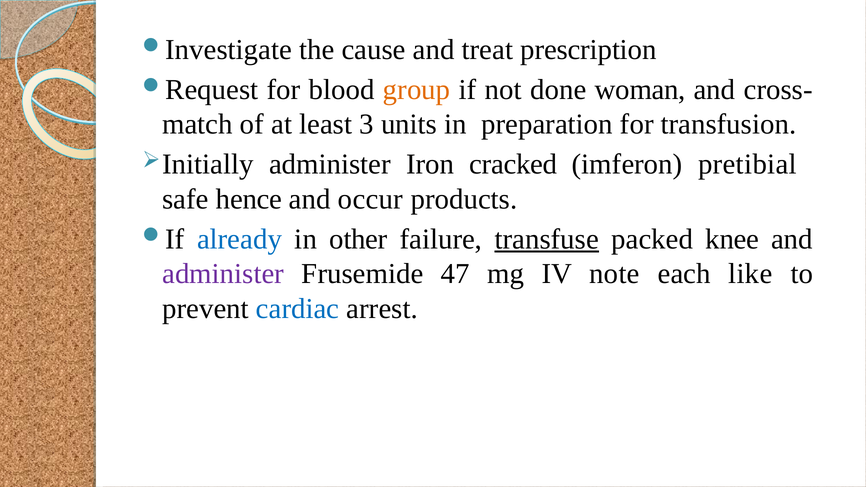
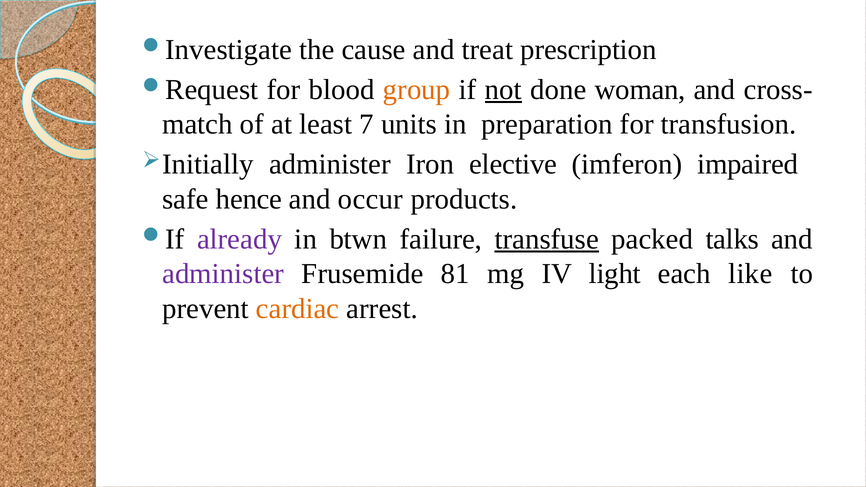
not underline: none -> present
3: 3 -> 7
cracked: cracked -> elective
pretibial: pretibial -> impaired
already colour: blue -> purple
other: other -> btwn
knee: knee -> talks
47: 47 -> 81
note: note -> light
cardiac colour: blue -> orange
